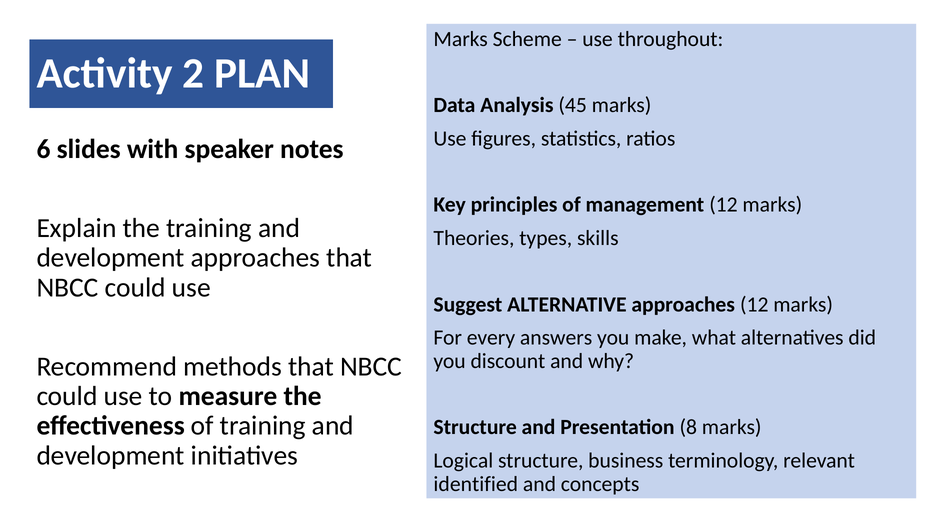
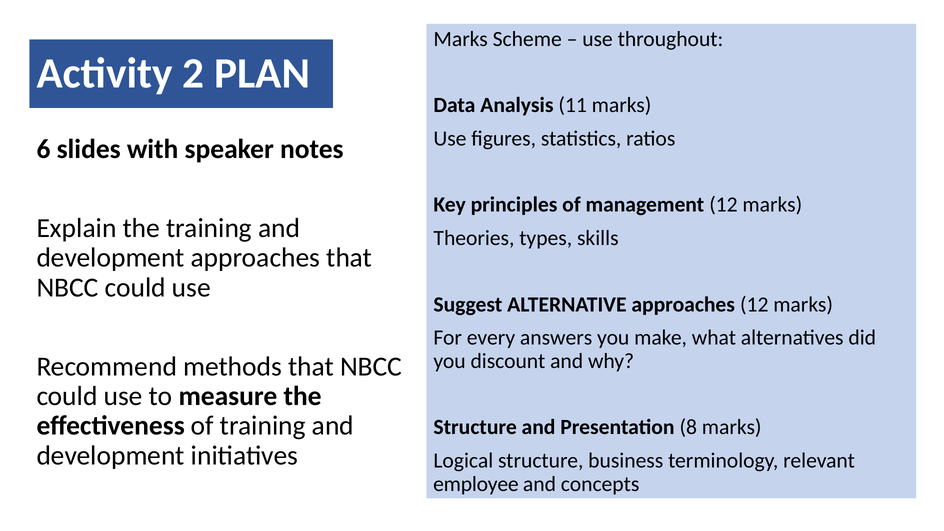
45: 45 -> 11
identified: identified -> employee
